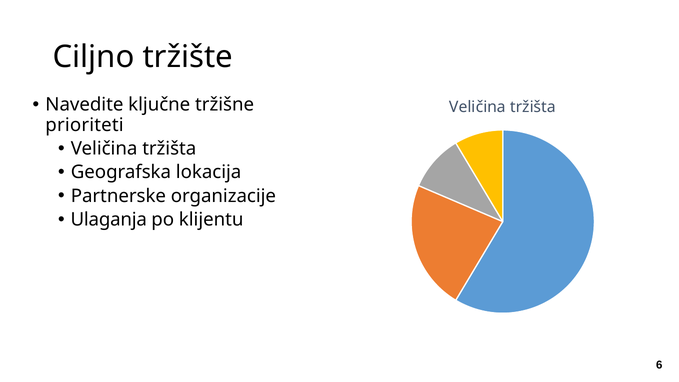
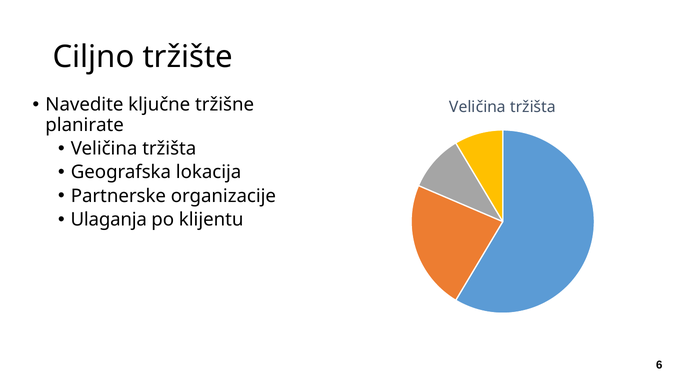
prioriteti: prioriteti -> planirate
